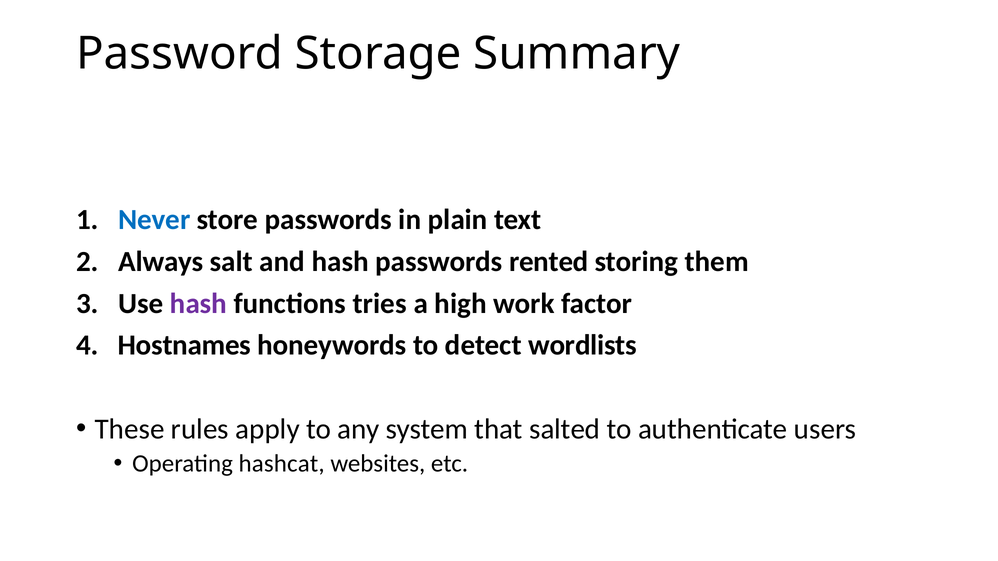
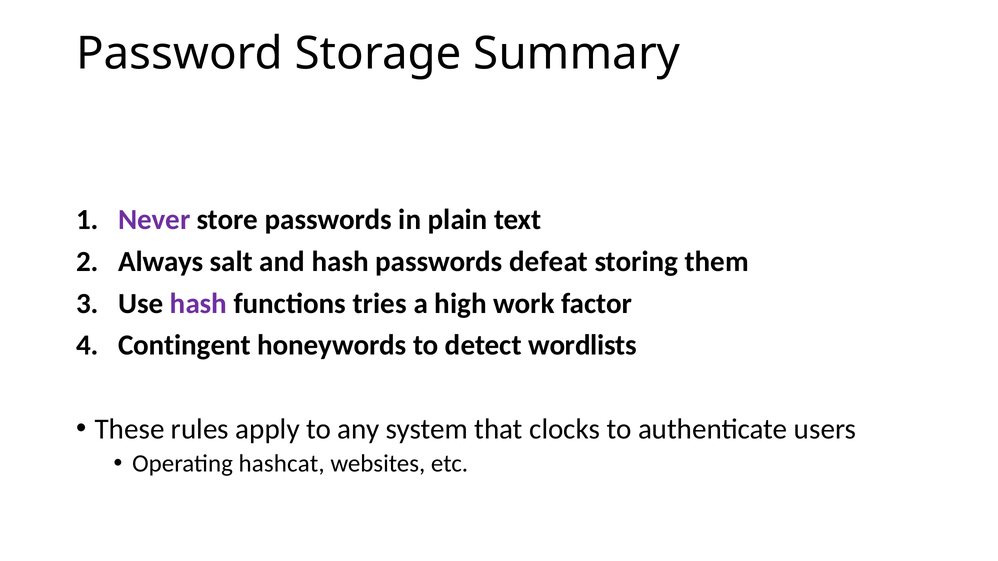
Never colour: blue -> purple
rented: rented -> defeat
Hostnames: Hostnames -> Contingent
salted: salted -> clocks
